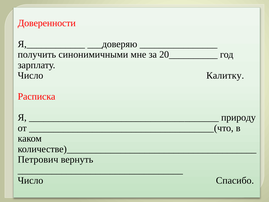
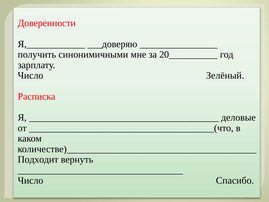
Калитку: Калитку -> Зелёный
природу: природу -> деловые
Петрович: Петрович -> Подходит
